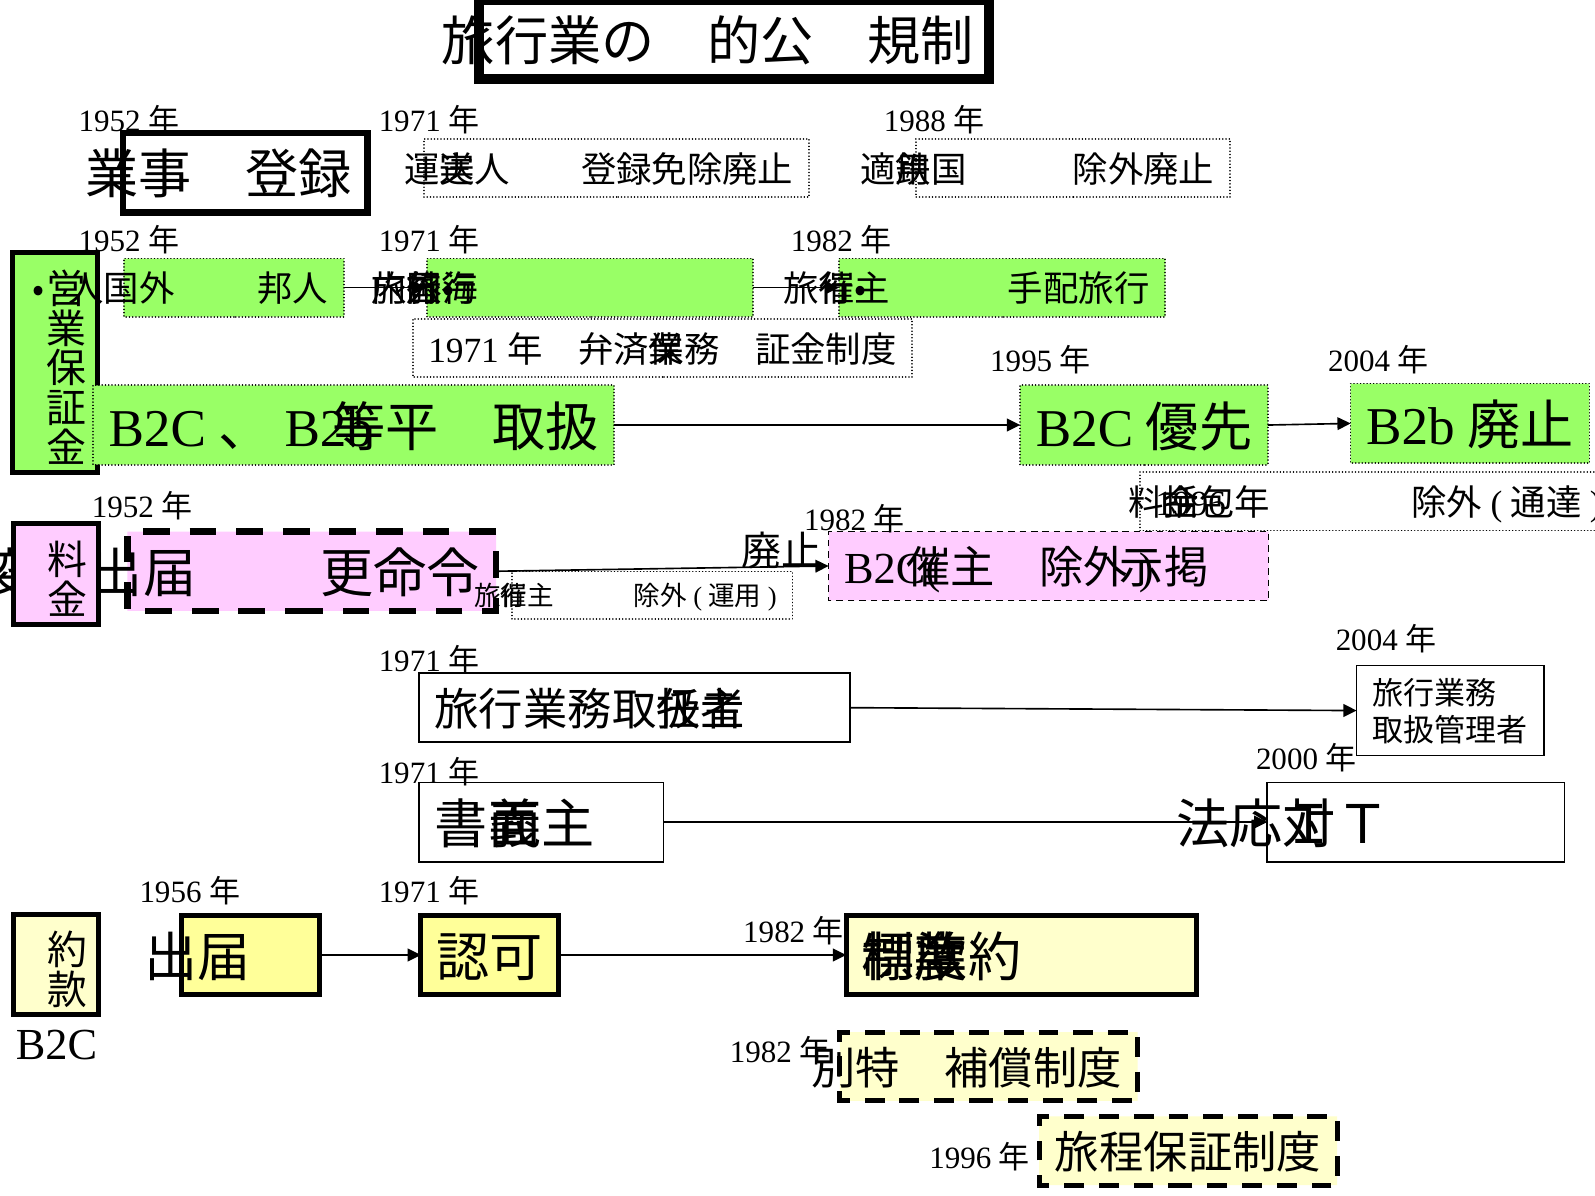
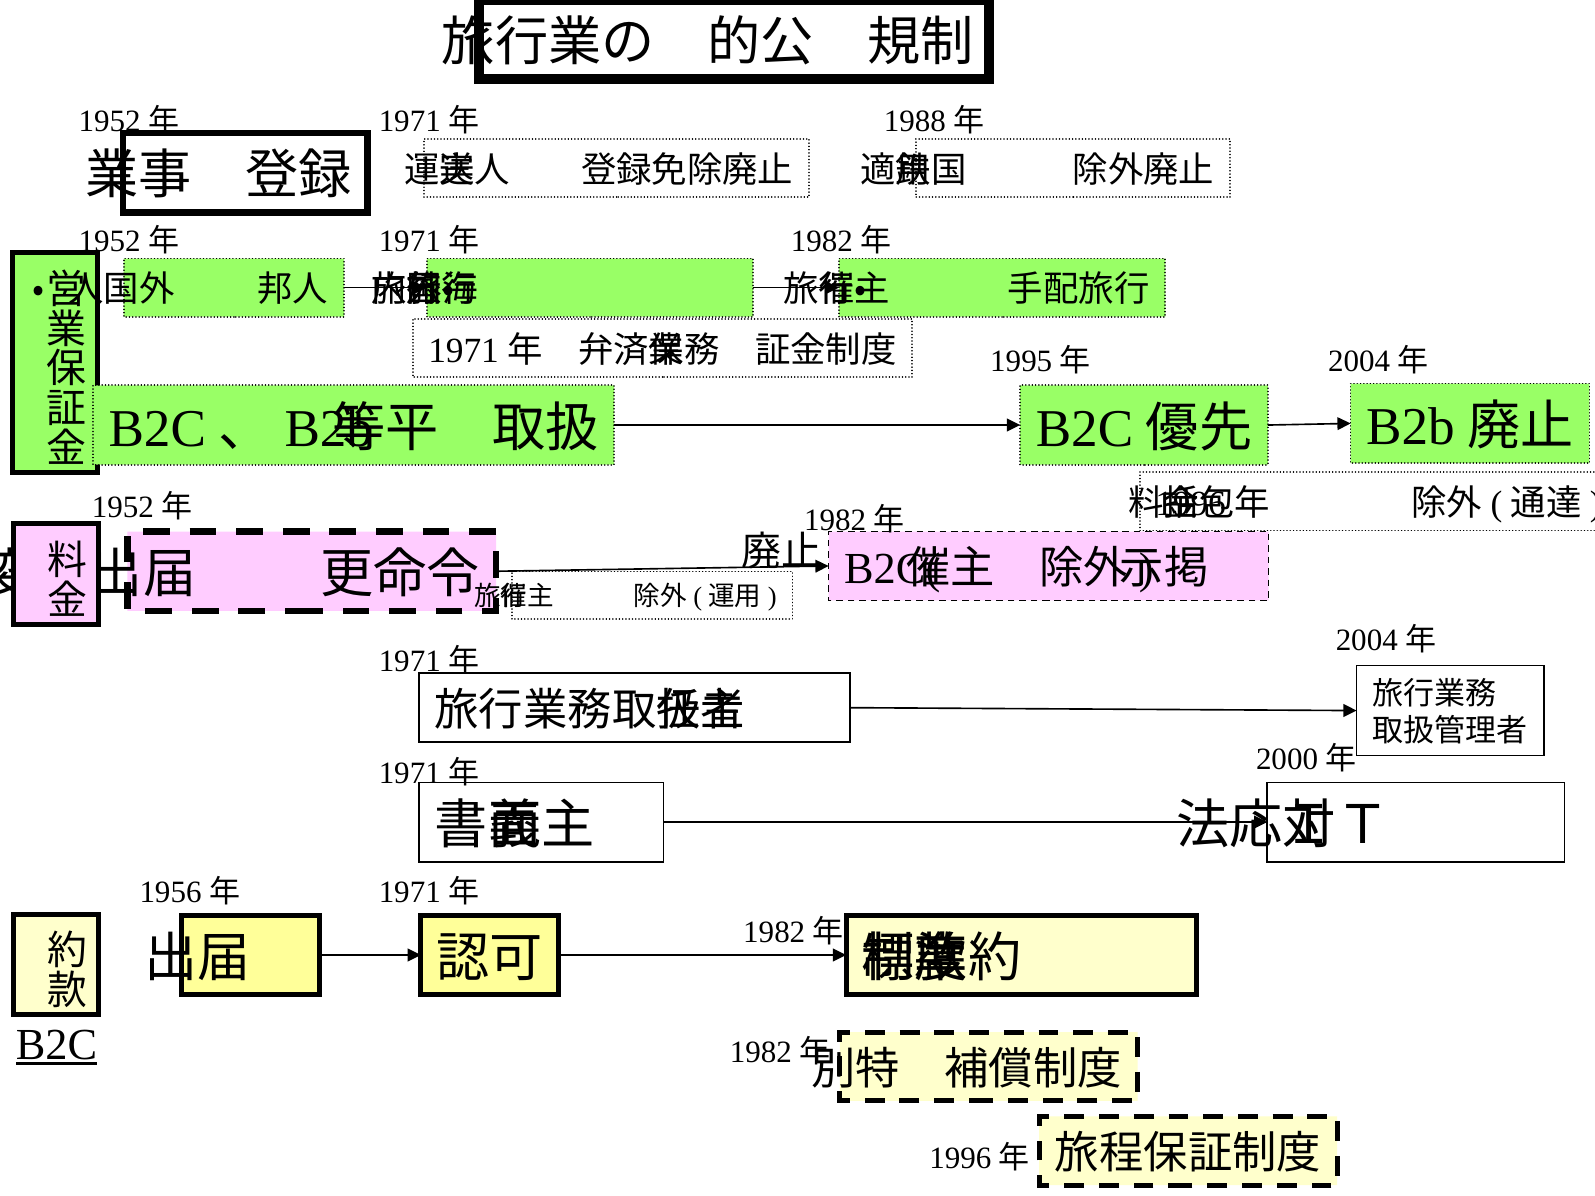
B2C underline: none -> present
